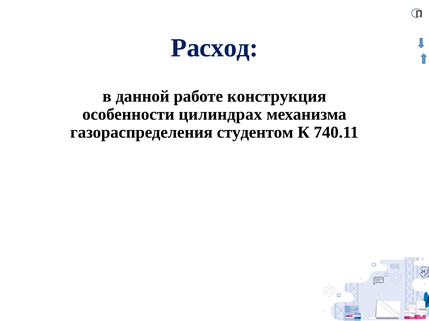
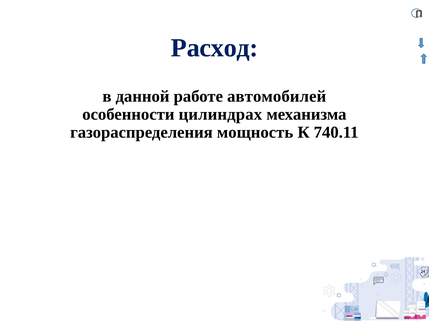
конструкция: конструкция -> автомобилей
студентом: студентом -> мощность
